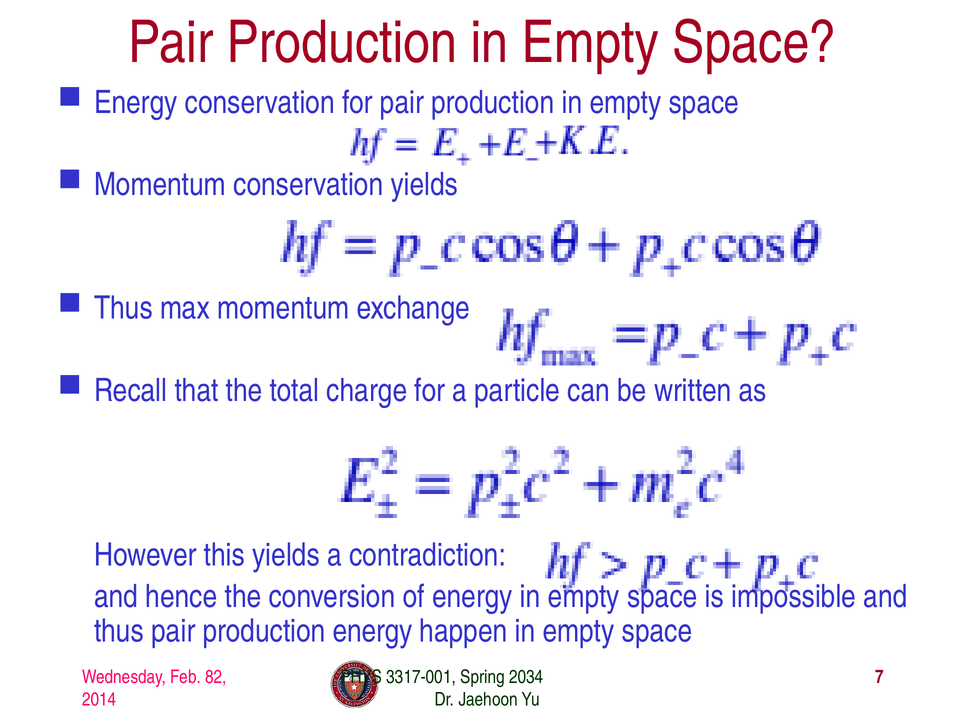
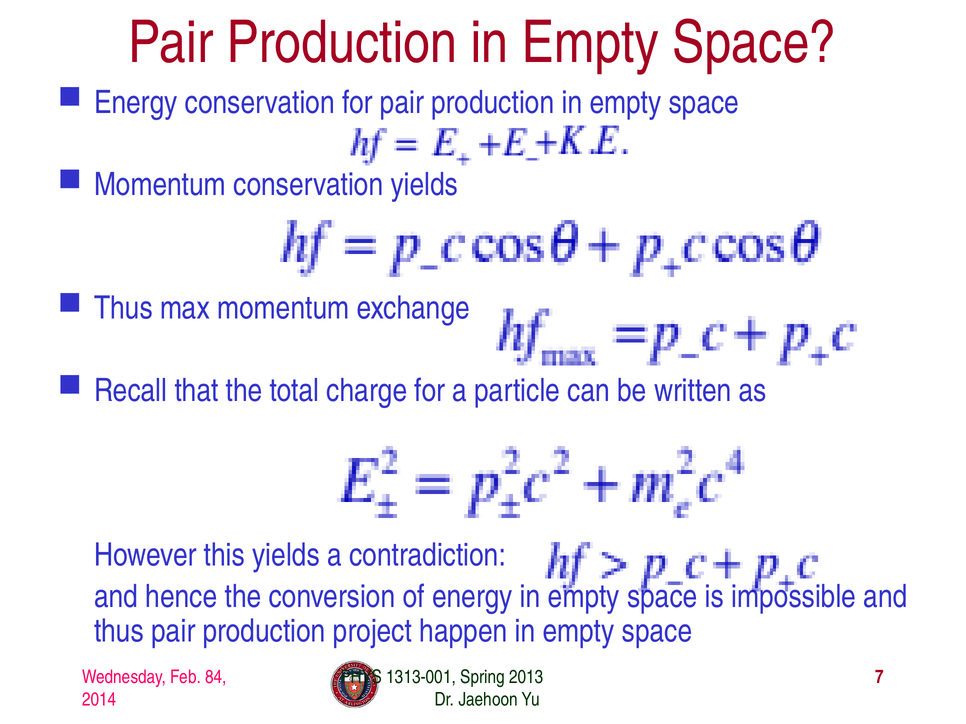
production energy: energy -> project
82: 82 -> 84
3317-001: 3317-001 -> 1313-001
2034: 2034 -> 2013
